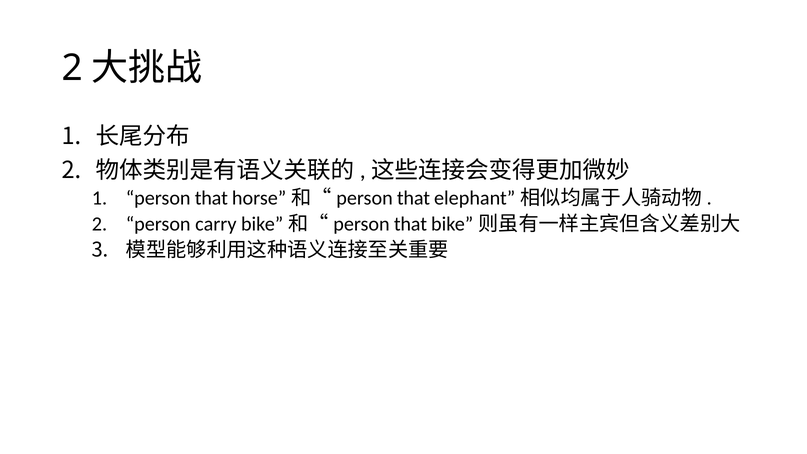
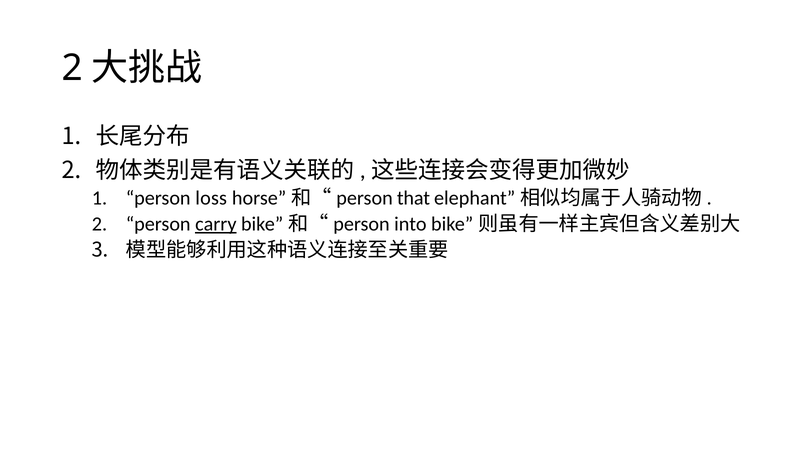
person that: that -> loss
carry underline: none -> present
that at (410, 224): that -> into
